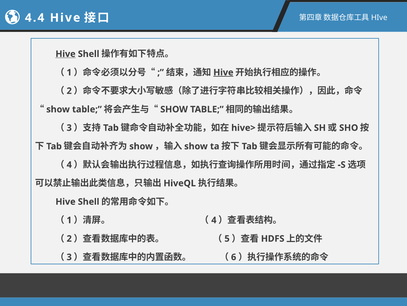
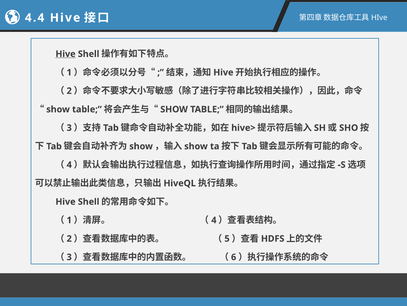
Hive at (223, 72) underline: present -> none
